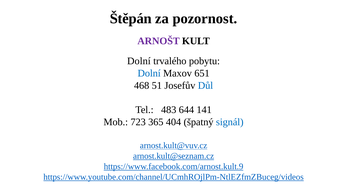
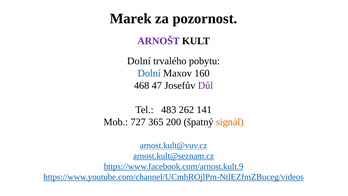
Štěpán: Štěpán -> Marek
651: 651 -> 160
51: 51 -> 47
Důl colour: blue -> purple
644: 644 -> 262
723: 723 -> 727
404: 404 -> 200
signál colour: blue -> orange
